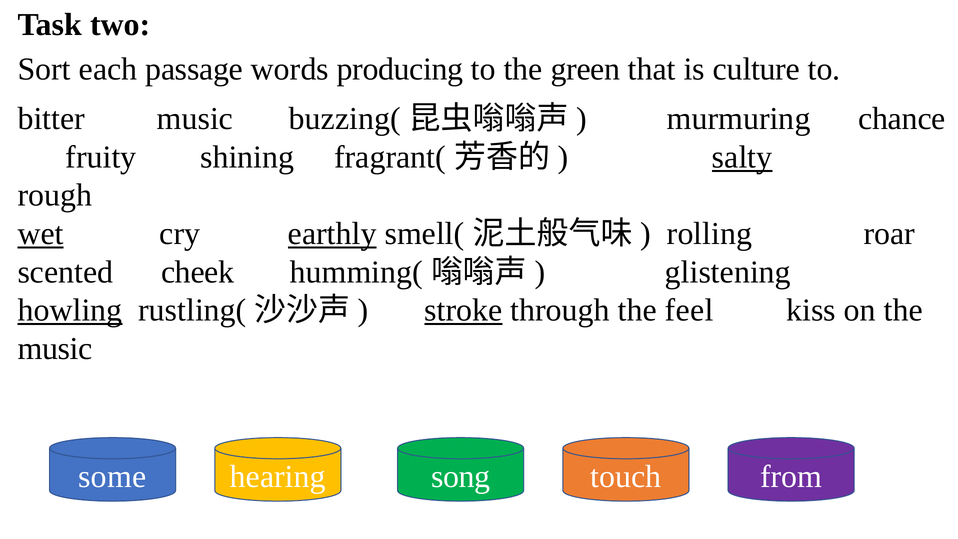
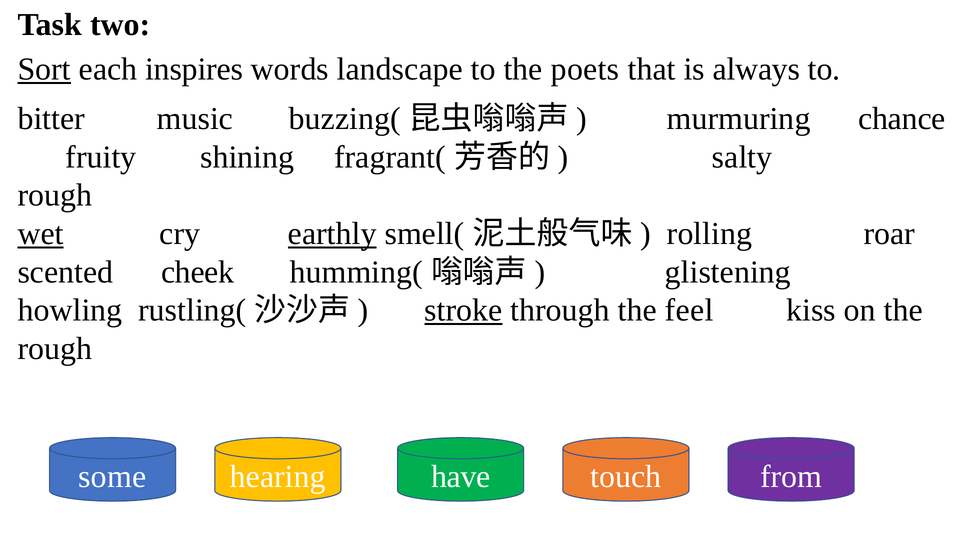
Sort underline: none -> present
passage: passage -> inspires
producing: producing -> landscape
green: green -> poets
culture: culture -> always
salty underline: present -> none
howling underline: present -> none
music at (55, 349): music -> rough
song: song -> have
